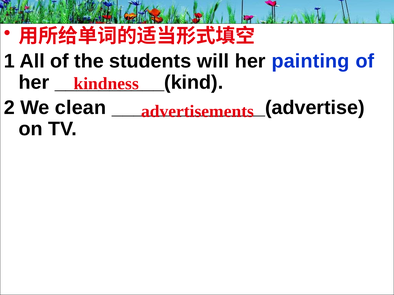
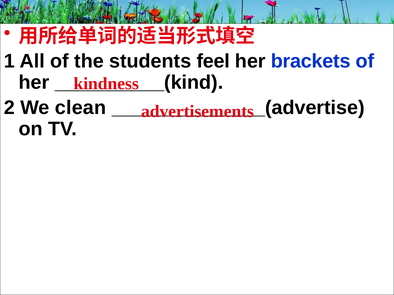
will: will -> feel
painting: painting -> brackets
